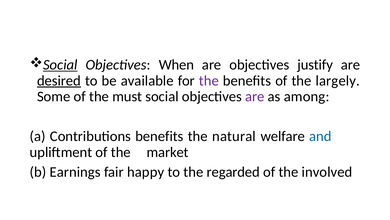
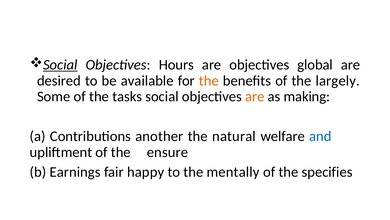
When: When -> Hours
justify: justify -> global
desired underline: present -> none
the at (209, 80) colour: purple -> orange
must: must -> tasks
are at (255, 96) colour: purple -> orange
among: among -> making
Contributions benefits: benefits -> another
market: market -> ensure
regarded: regarded -> mentally
involved: involved -> specifies
